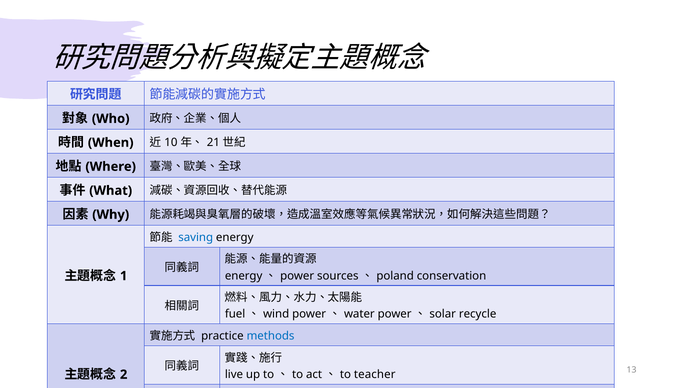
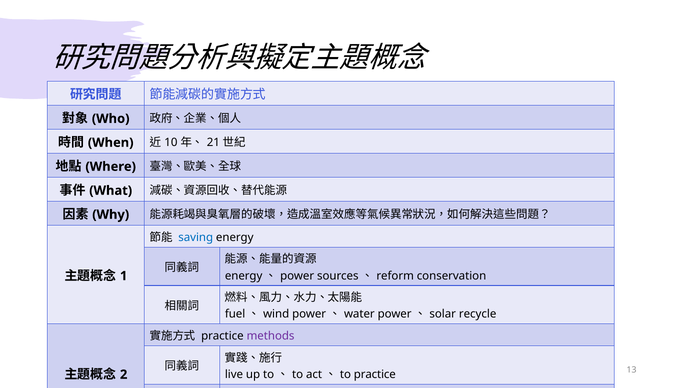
poland: poland -> reform
methods colour: blue -> purple
teacher at (375, 374): teacher -> practice
